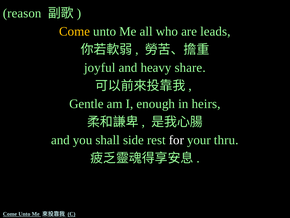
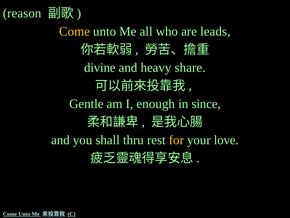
joyful: joyful -> divine
heirs: heirs -> since
side: side -> thru
for colour: white -> yellow
thru: thru -> love
